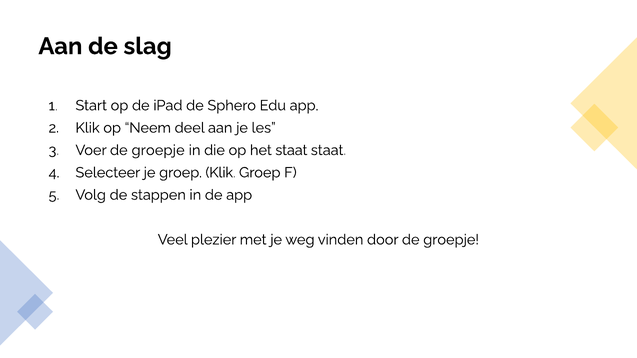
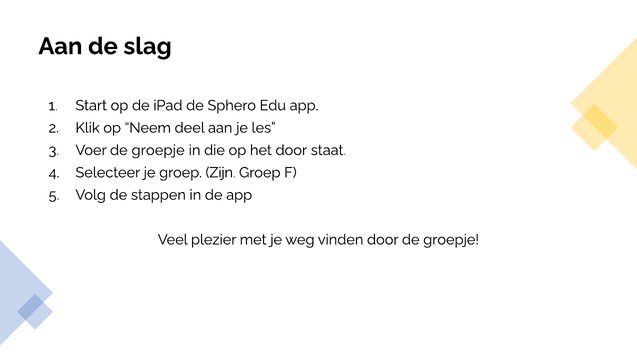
het staat: staat -> door
groep Klik: Klik -> Zijn
